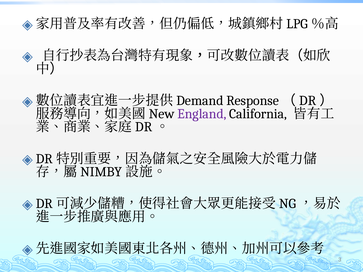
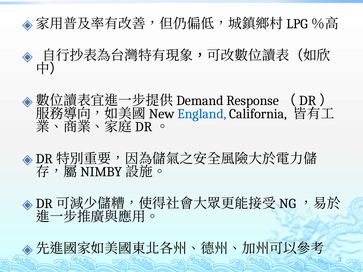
England colour: purple -> blue
